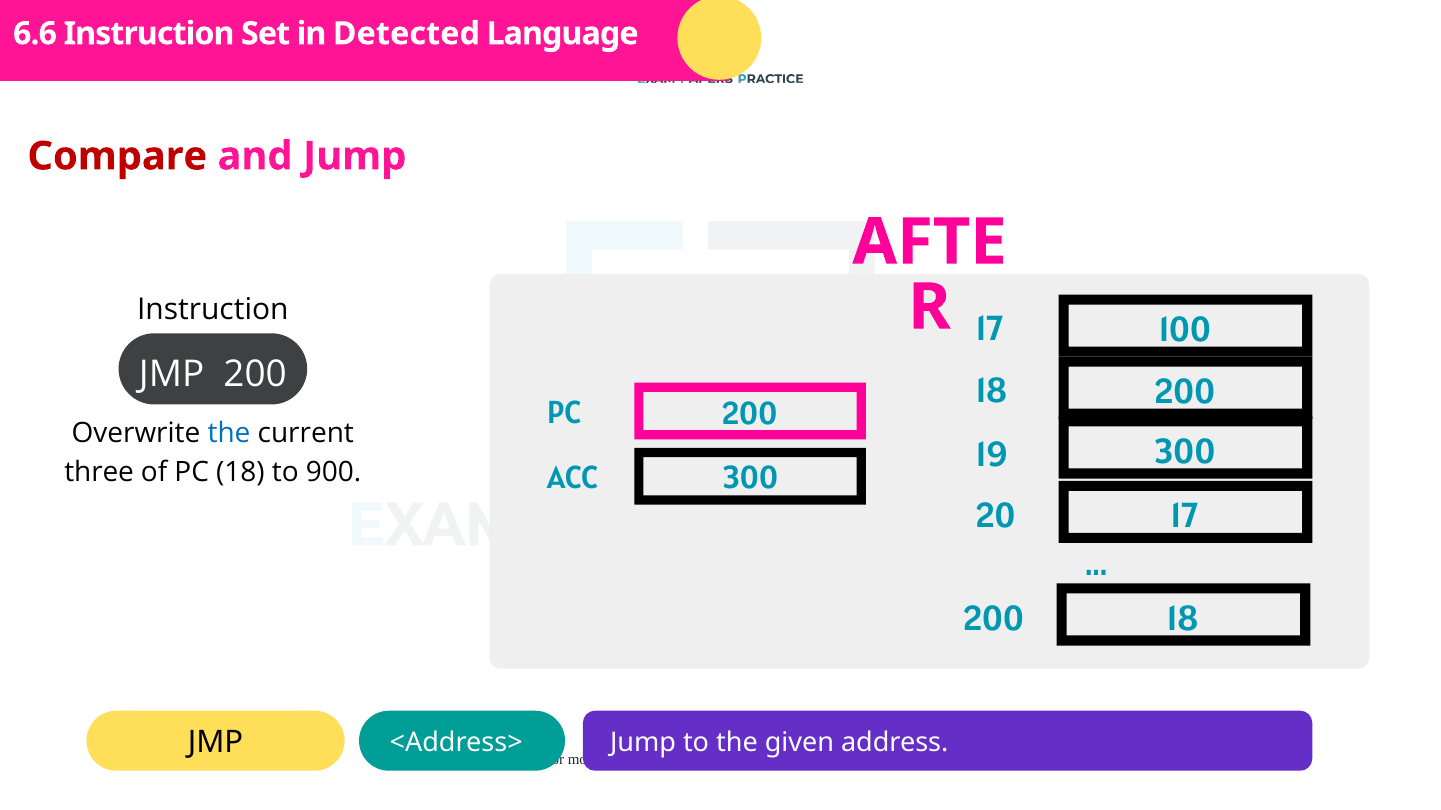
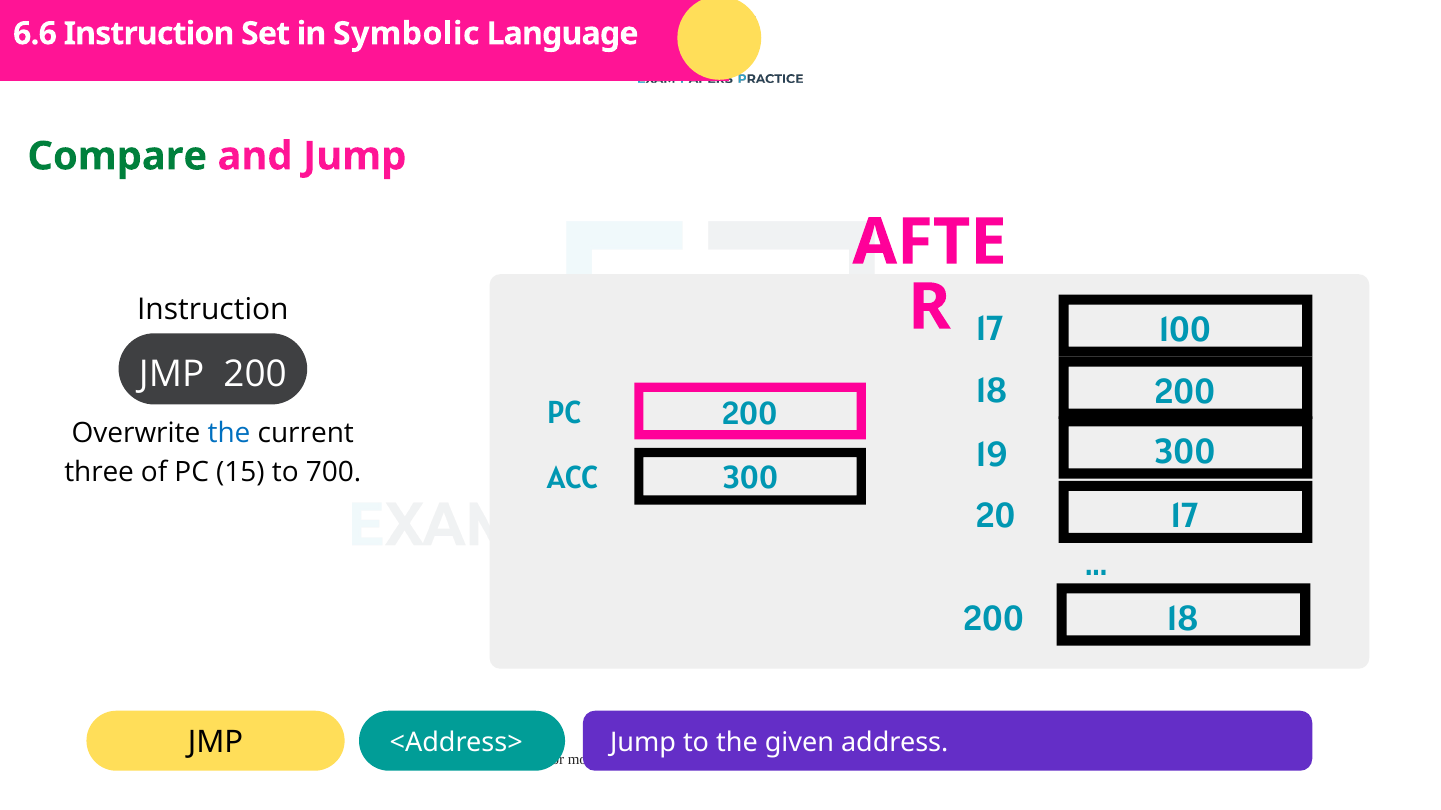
Detected: Detected -> Symbolic
Compare colour: red -> green
PC 18: 18 -> 15
900: 900 -> 700
